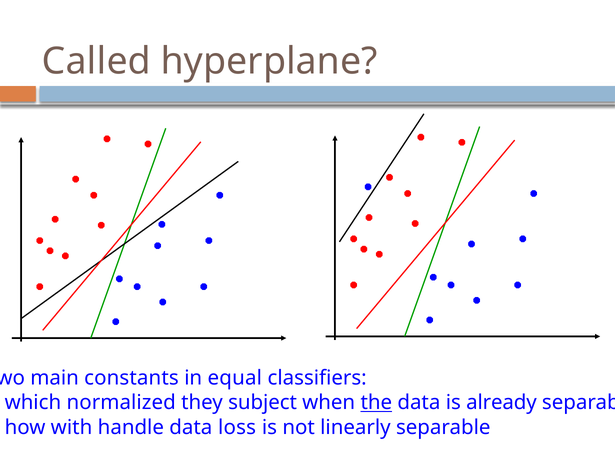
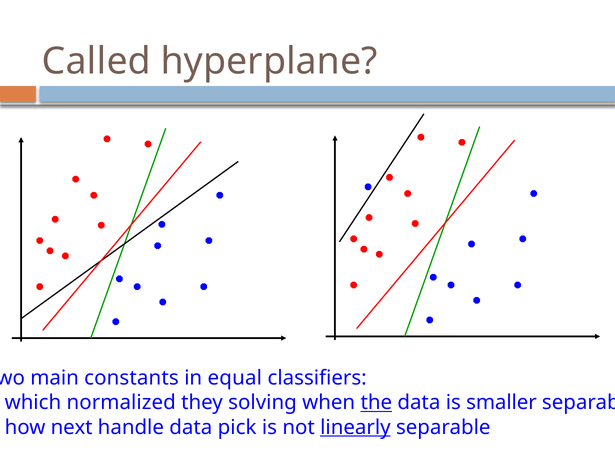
subject: subject -> solving
already: already -> smaller
with: with -> next
loss: loss -> pick
linearly underline: none -> present
